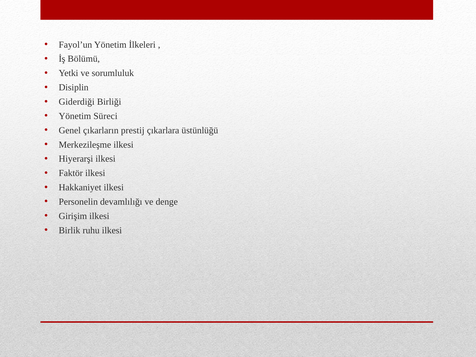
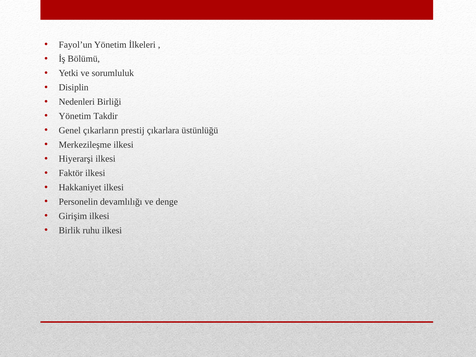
Giderdiği: Giderdiği -> Nedenleri
Süreci: Süreci -> Takdir
